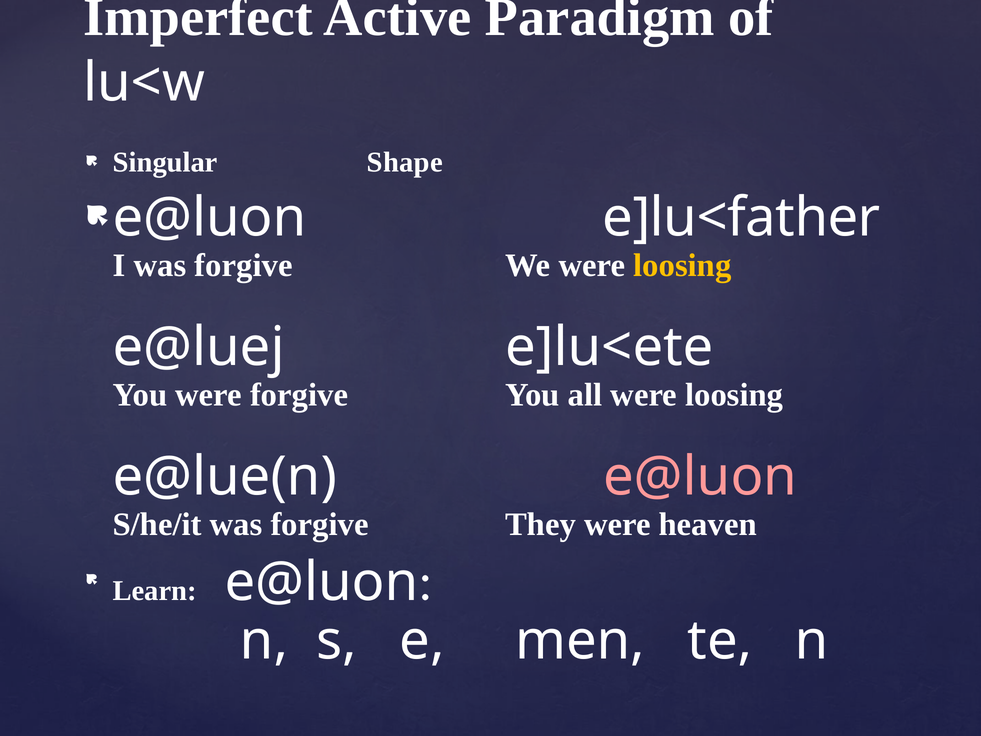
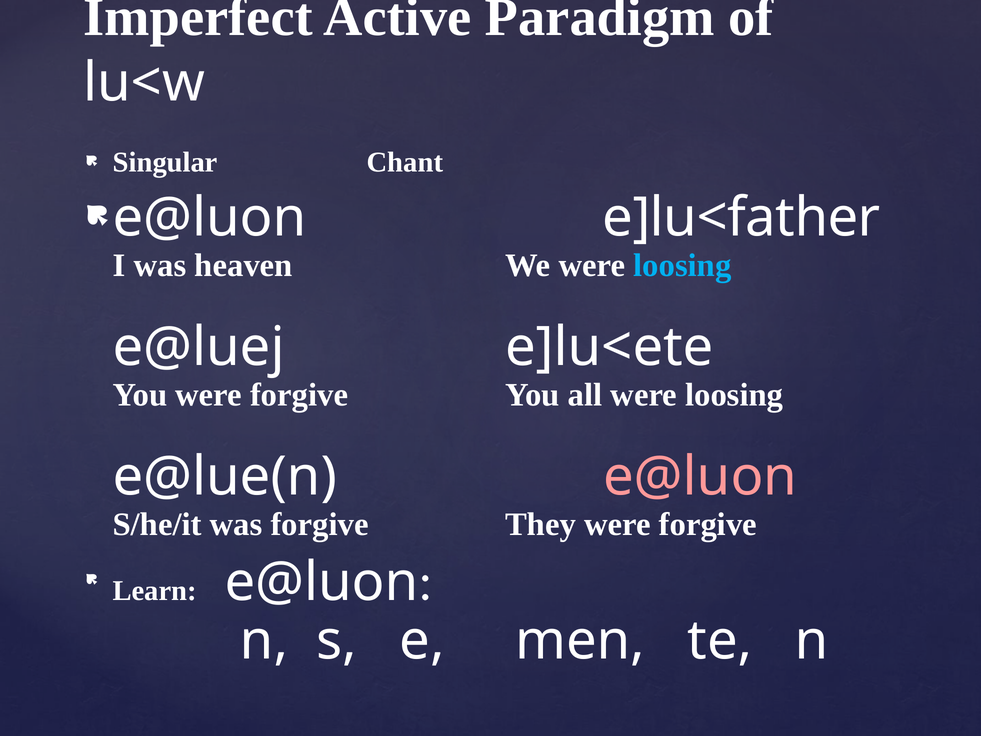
Shape: Shape -> Chant
I was forgive: forgive -> heaven
loosing at (682, 265) colour: yellow -> light blue
They were heaven: heaven -> forgive
